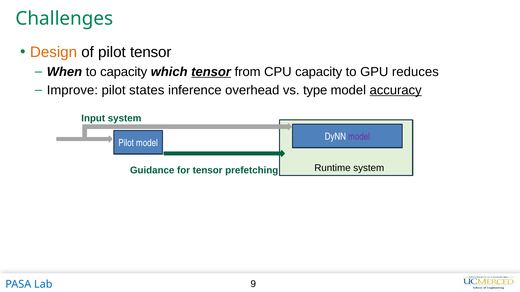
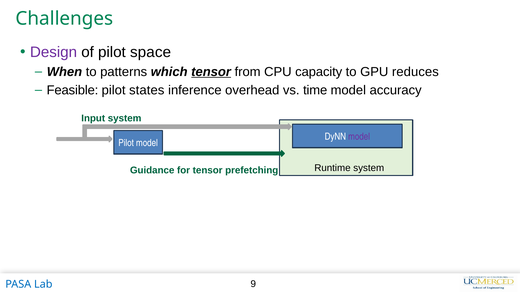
Design colour: orange -> purple
pilot tensor: tensor -> space
to capacity: capacity -> patterns
Improve: Improve -> Feasible
type: type -> time
accuracy underline: present -> none
